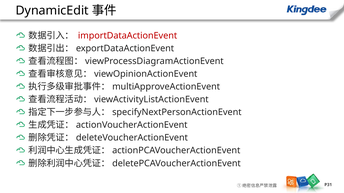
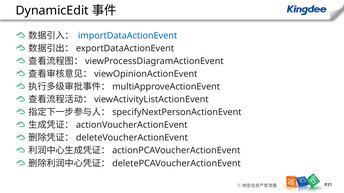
importDataActionEvent colour: red -> blue
